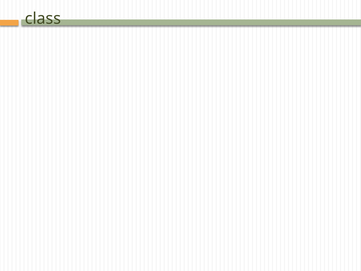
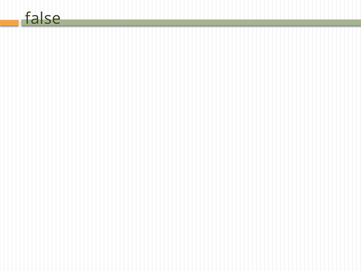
class: class -> false
